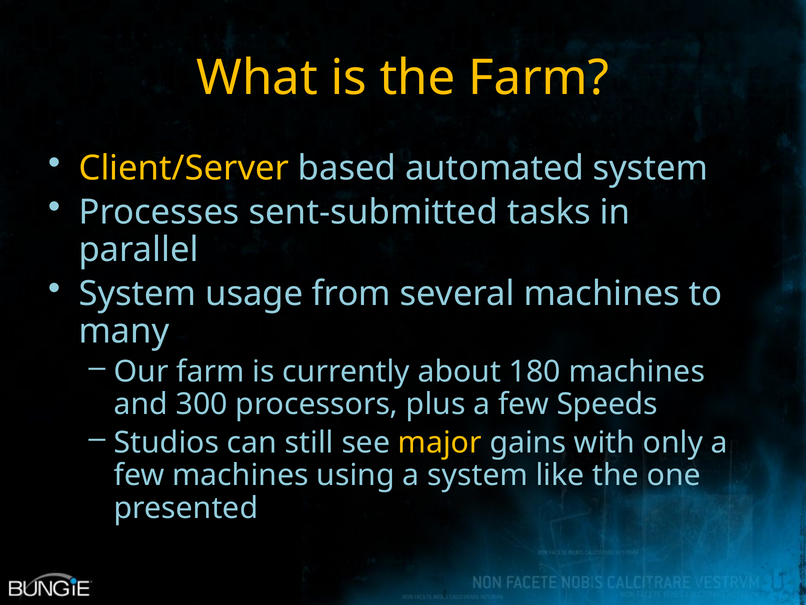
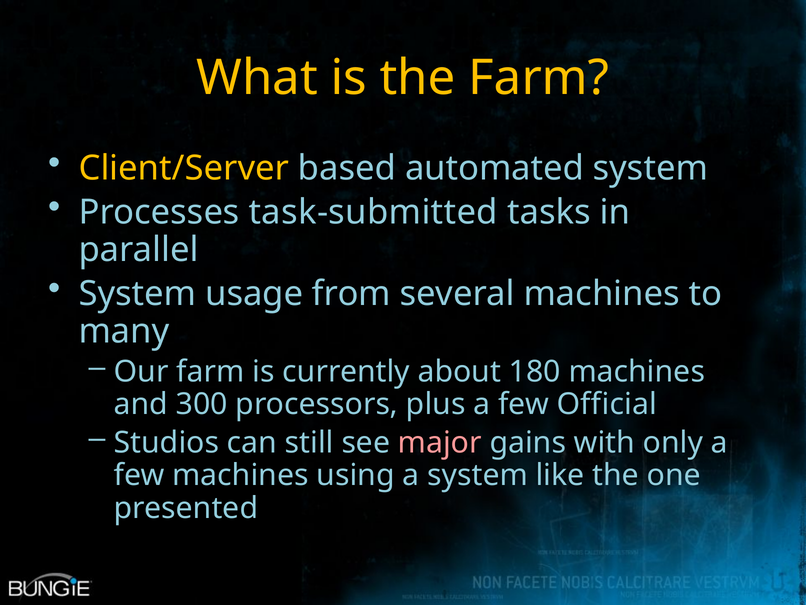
sent-submitted: sent-submitted -> task-submitted
Speeds: Speeds -> Official
major colour: yellow -> pink
